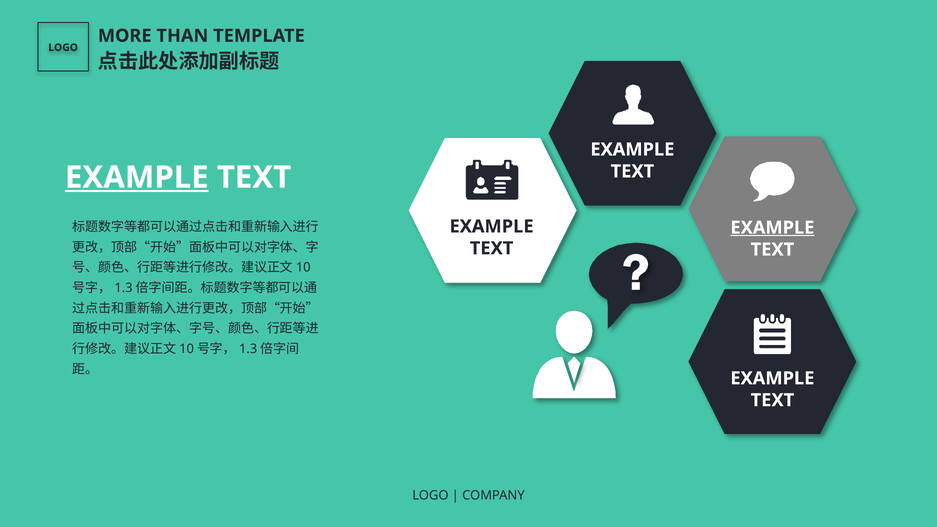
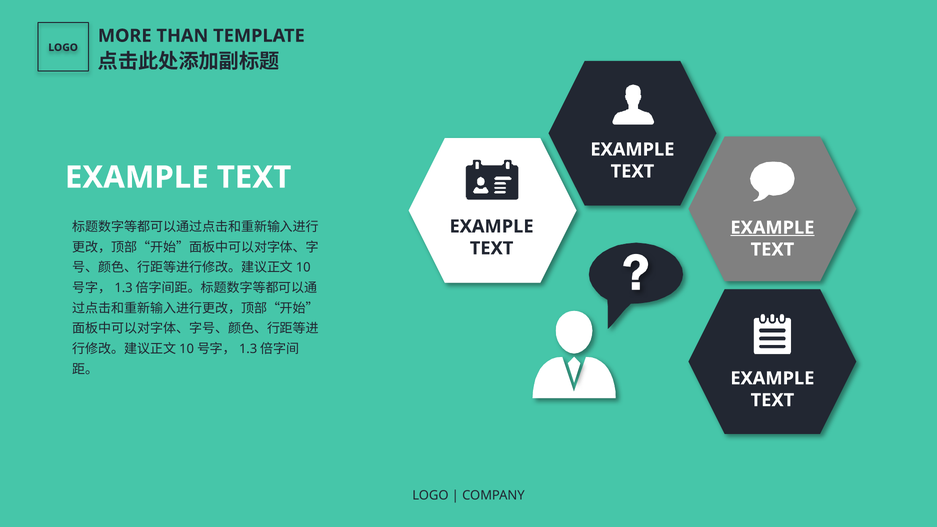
EXAMPLE at (137, 177) underline: present -> none
